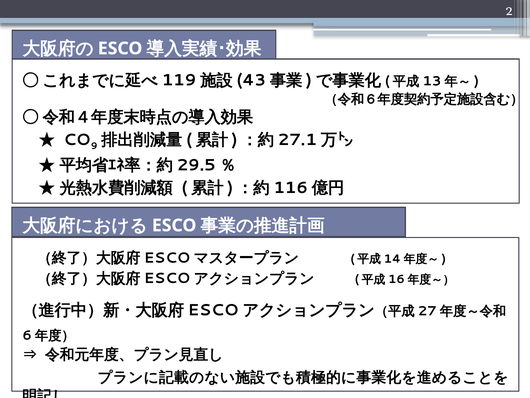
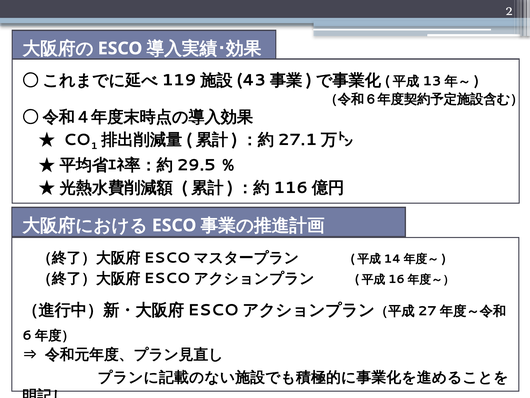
9: 9 -> 1
